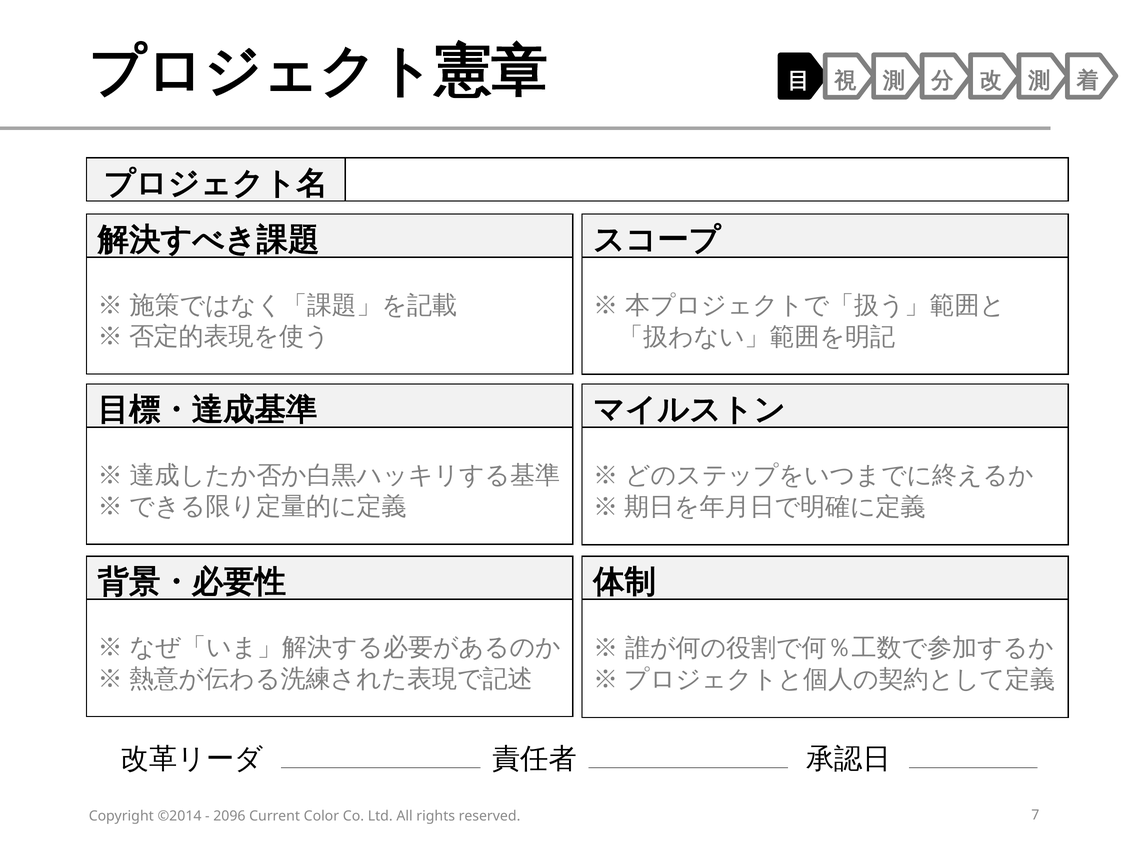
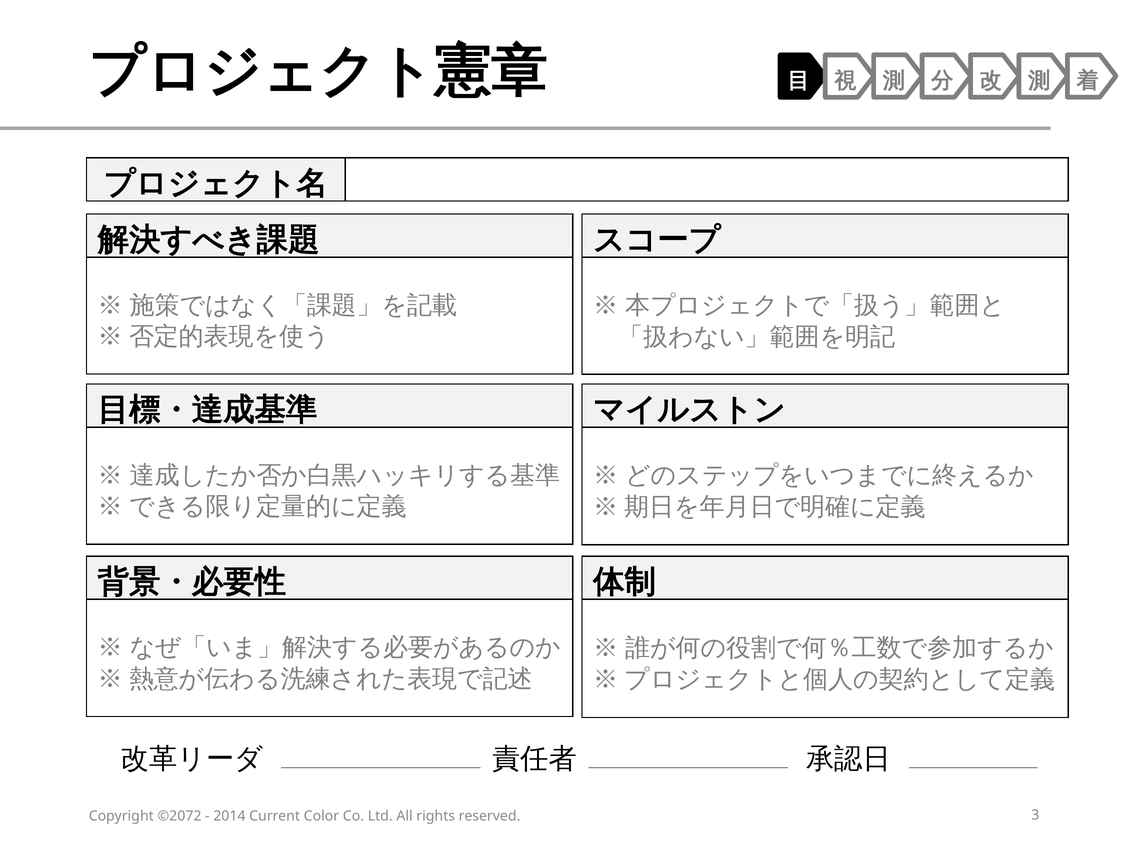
©2014: ©2014 -> ©2072
2096: 2096 -> 2014
7: 7 -> 3
